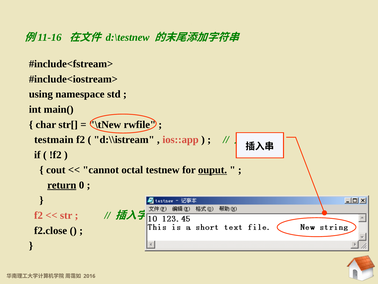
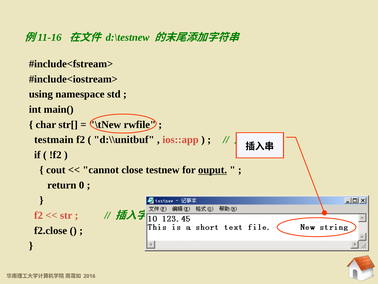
d:\\istream: d:\\istream -> d:\\unitbuf
octal: octal -> close
return underline: present -> none
